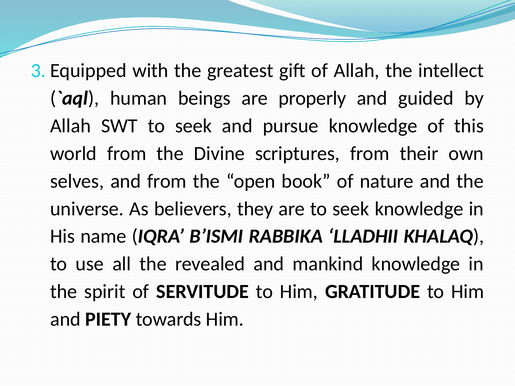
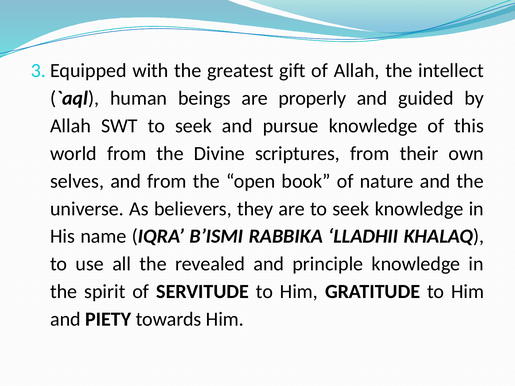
mankind: mankind -> principle
